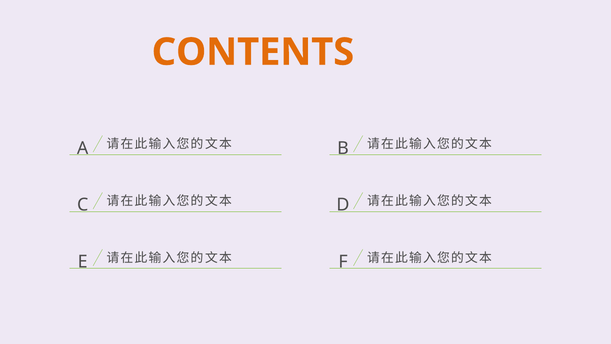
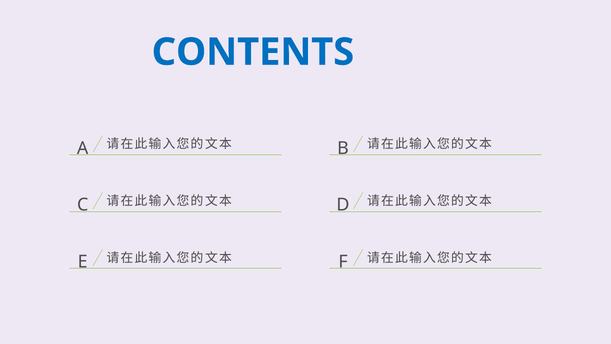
CONTENTS colour: orange -> blue
